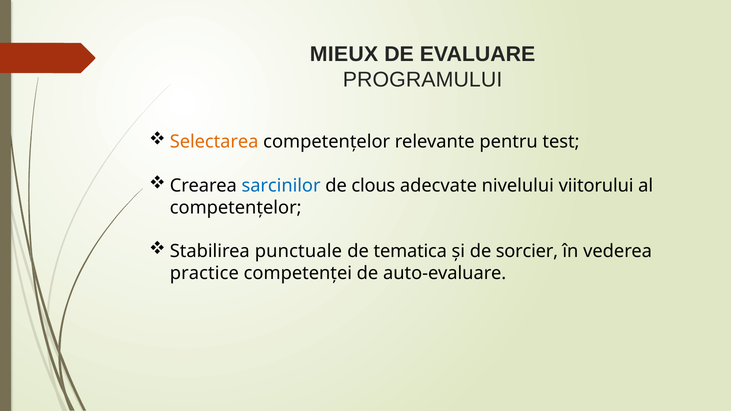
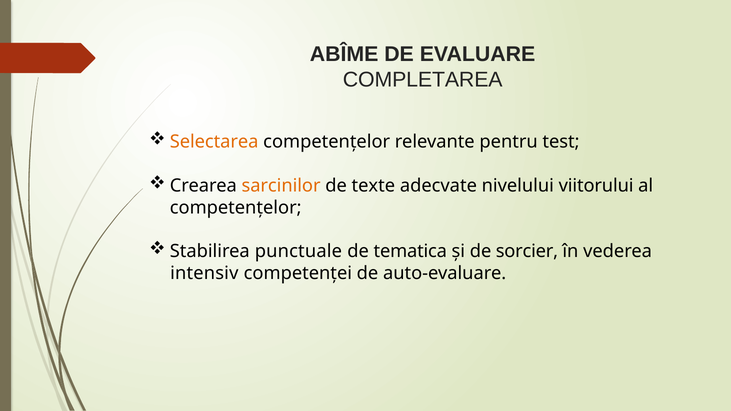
MIEUX: MIEUX -> ABÎME
PROGRAMULUI: PROGRAMULUI -> COMPLETAREA
sarcinilor colour: blue -> orange
clous: clous -> texte
practice: practice -> intensiv
